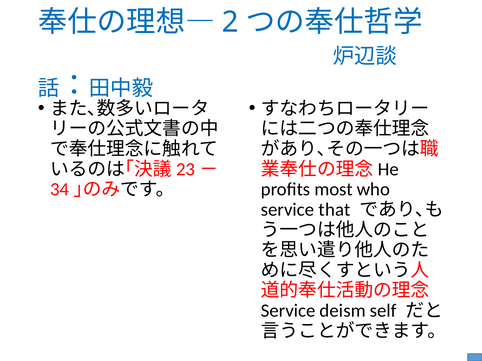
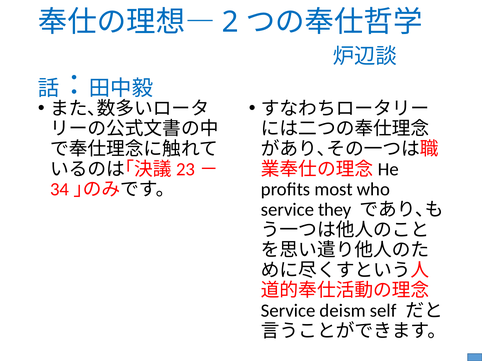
that: that -> they
